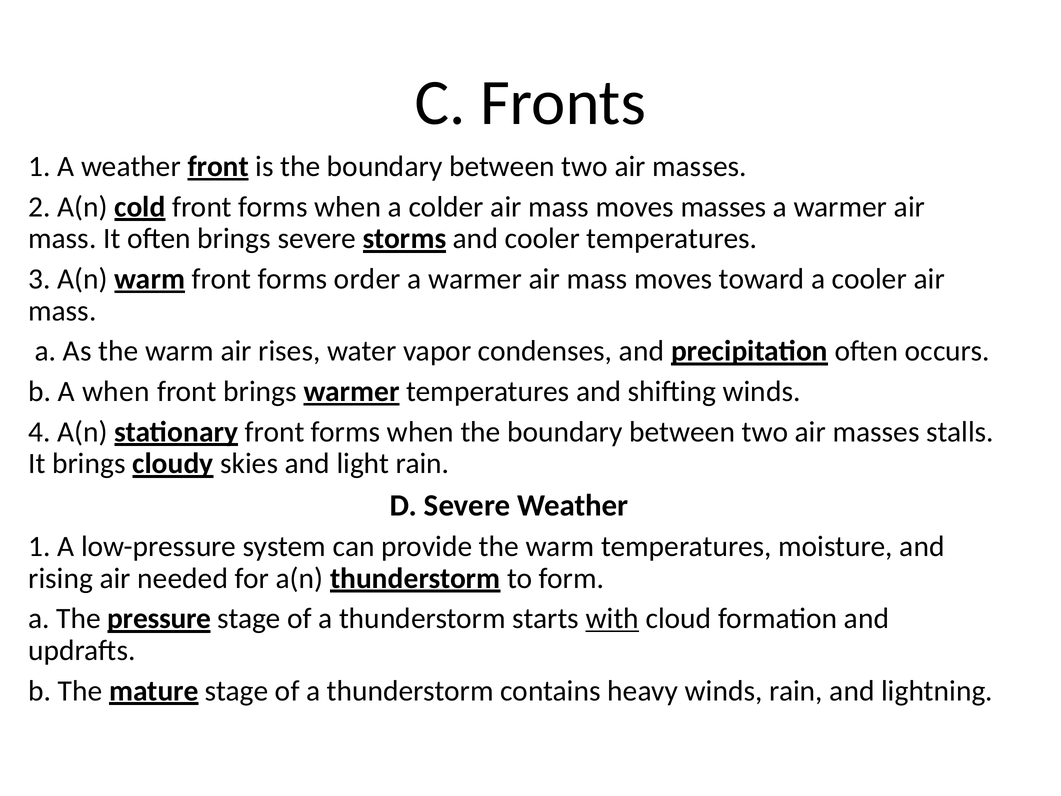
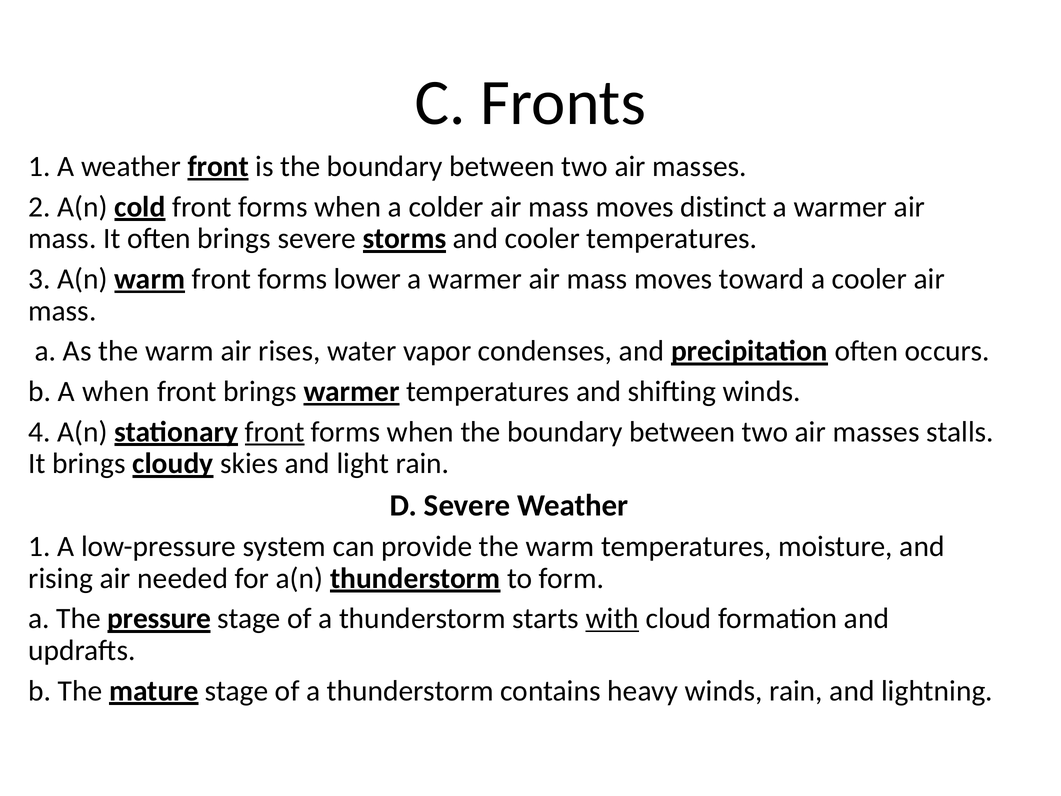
moves masses: masses -> distinct
order: order -> lower
front at (275, 432) underline: none -> present
